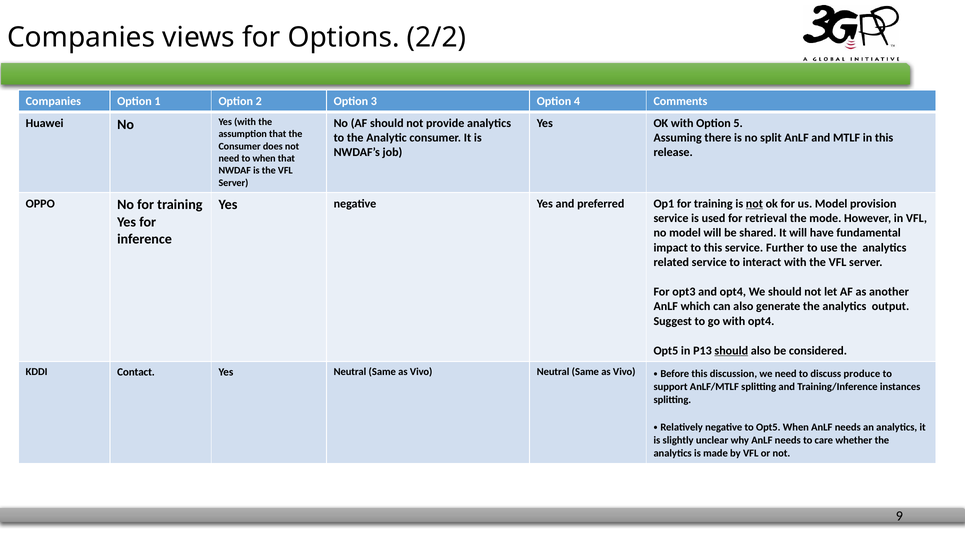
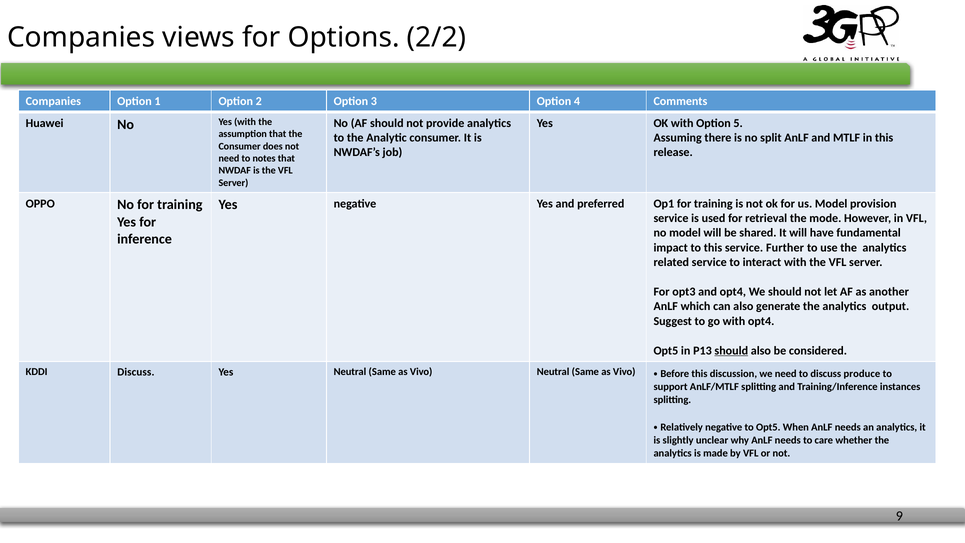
to when: when -> notes
not at (754, 203) underline: present -> none
KDDI Contact: Contact -> Discuss
